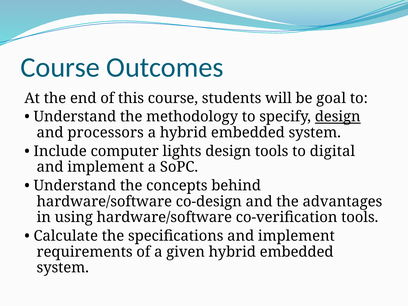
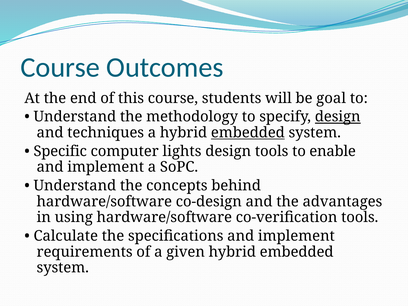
processors: processors -> techniques
embedded at (248, 133) underline: none -> present
Include: Include -> Specific
digital: digital -> enable
